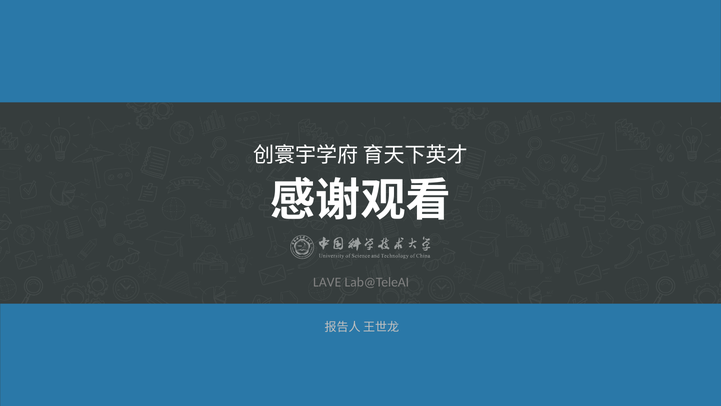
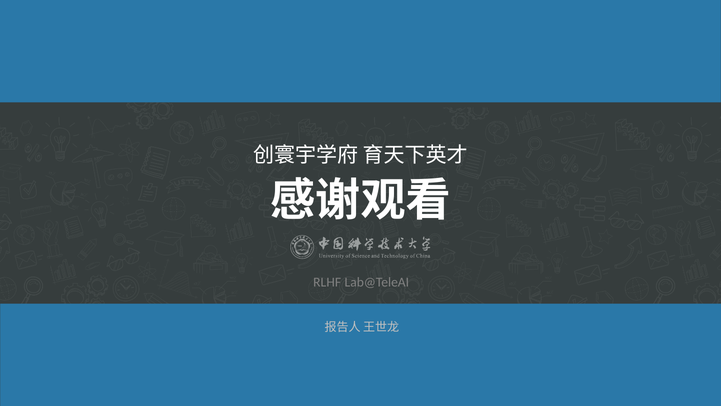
LAVE: LAVE -> RLHF
